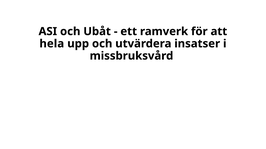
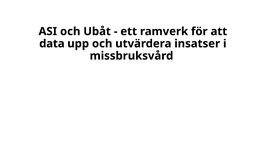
hela: hela -> data
